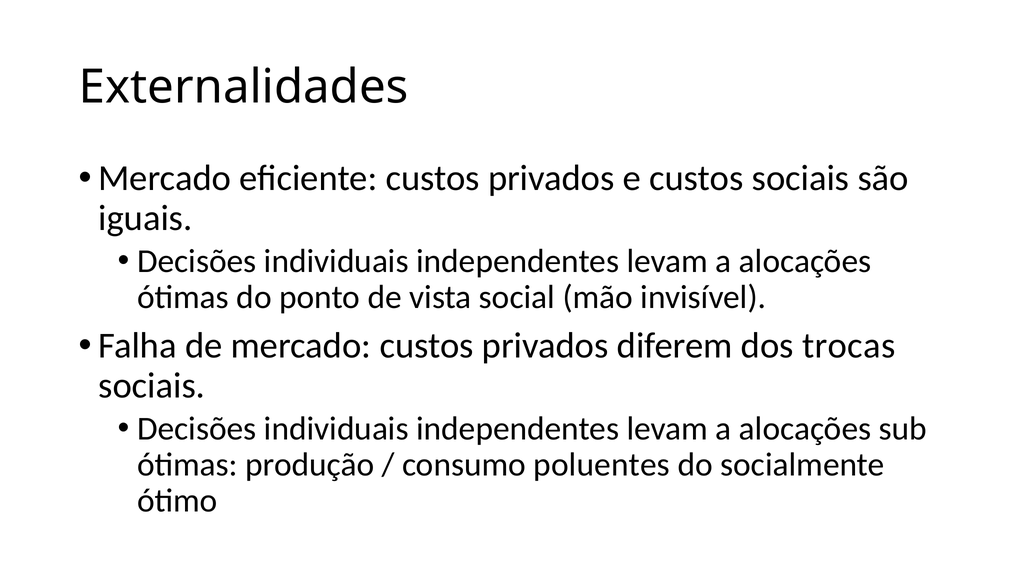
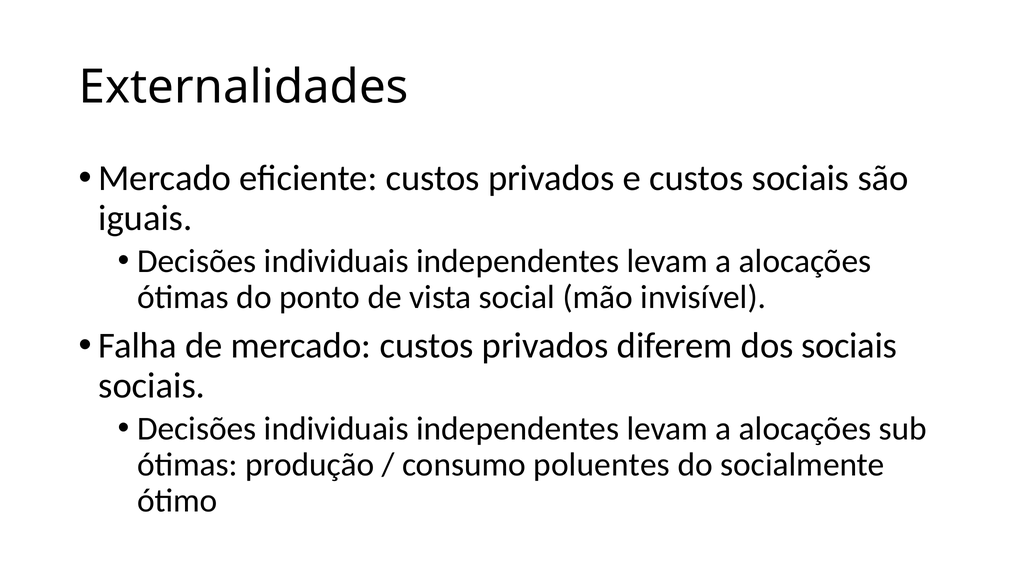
dos trocas: trocas -> sociais
